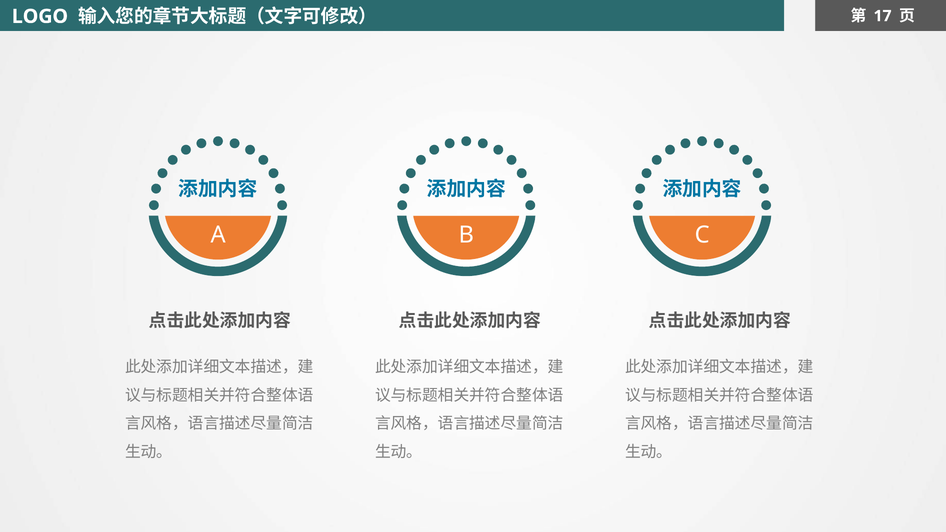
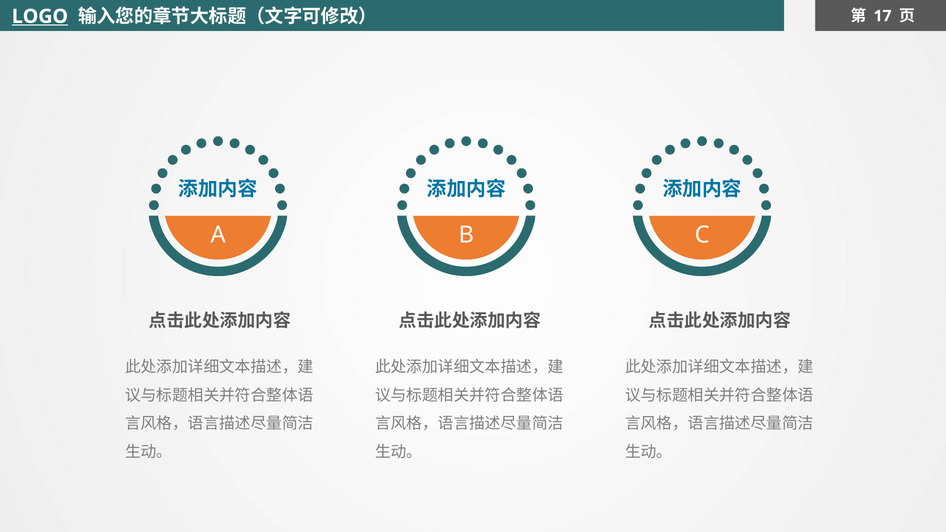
LOGO underline: none -> present
